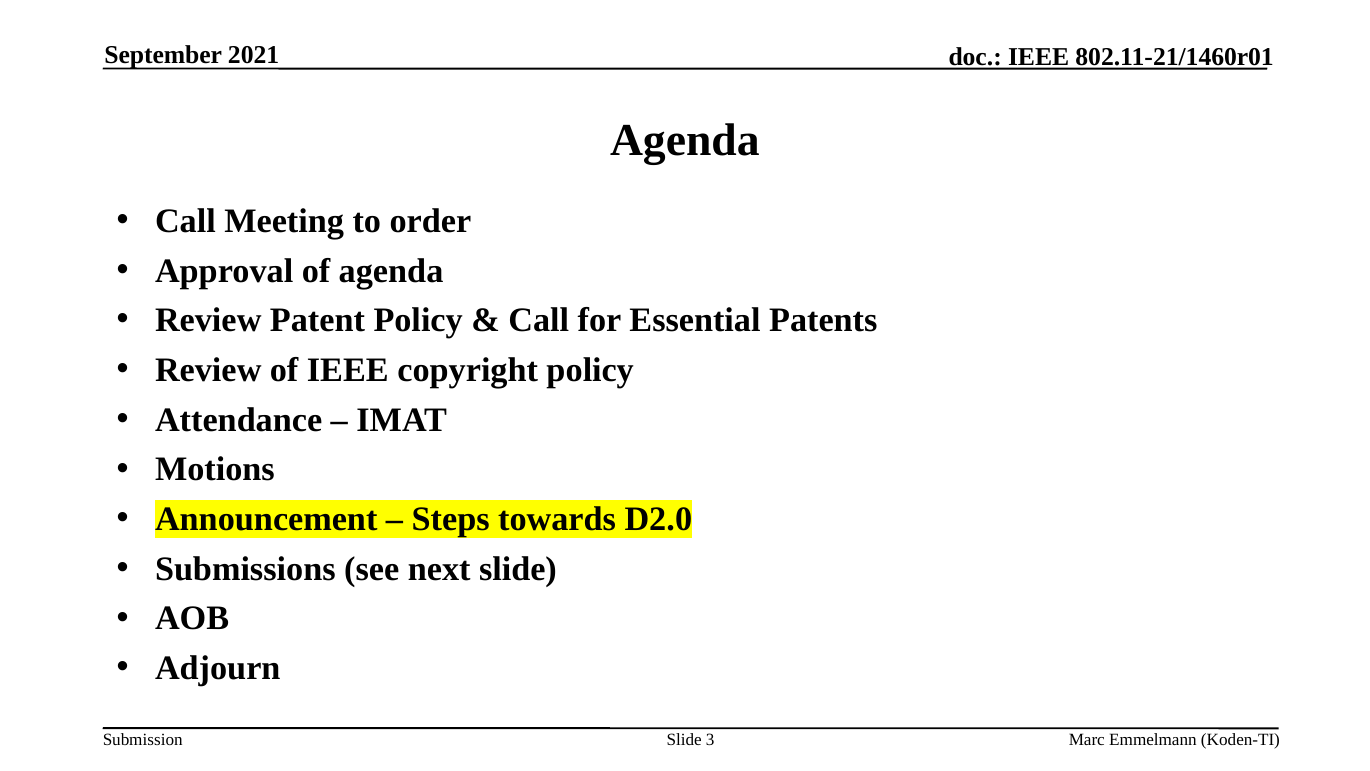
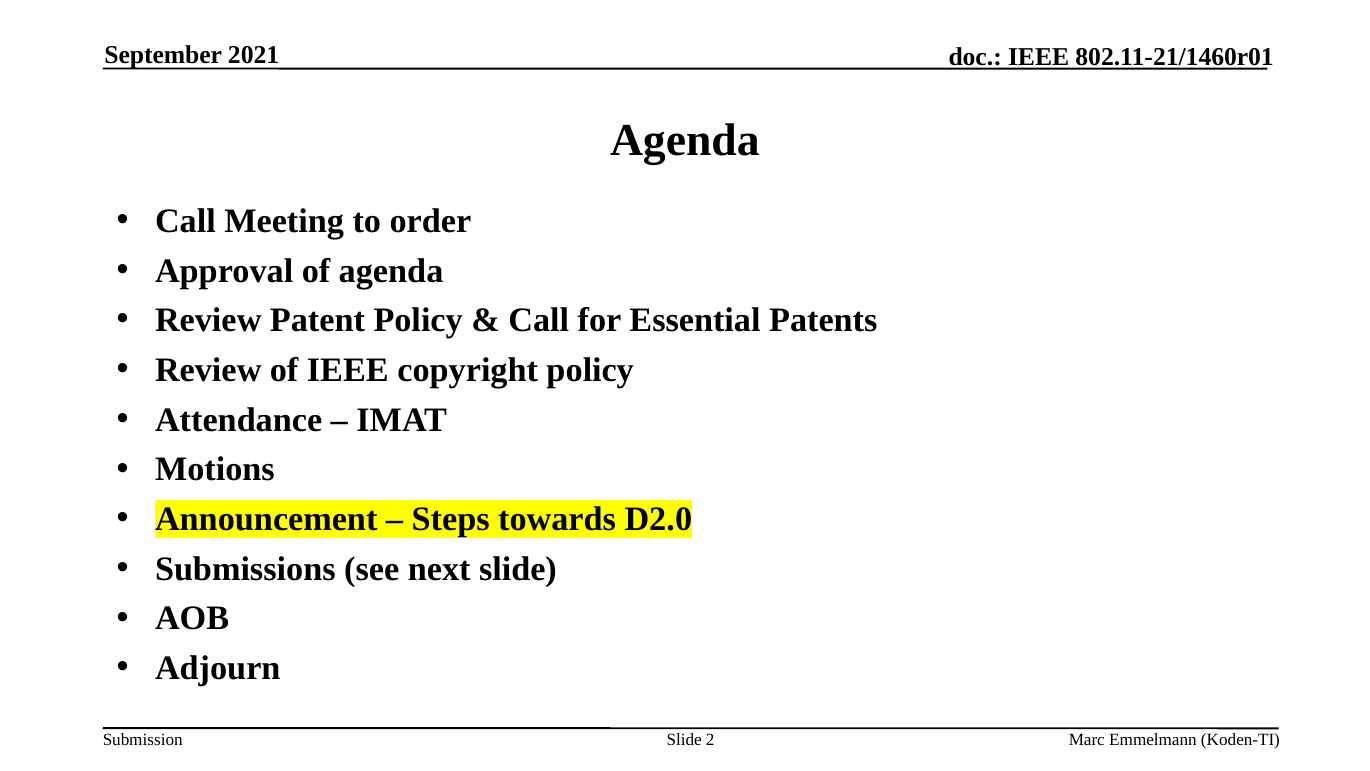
3: 3 -> 2
